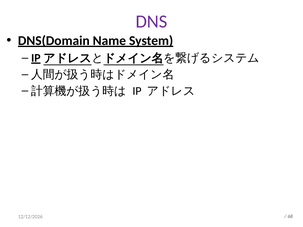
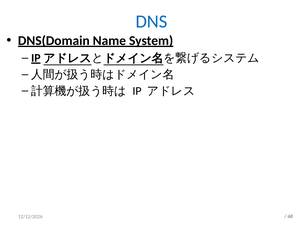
DNS colour: purple -> blue
